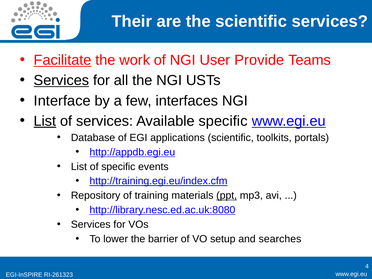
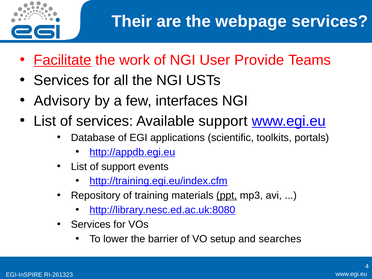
the scientific: scientific -> webpage
Services at (61, 80) underline: present -> none
Interface: Interface -> Advisory
List at (45, 121) underline: present -> none
Available specific: specific -> support
of specific: specific -> support
